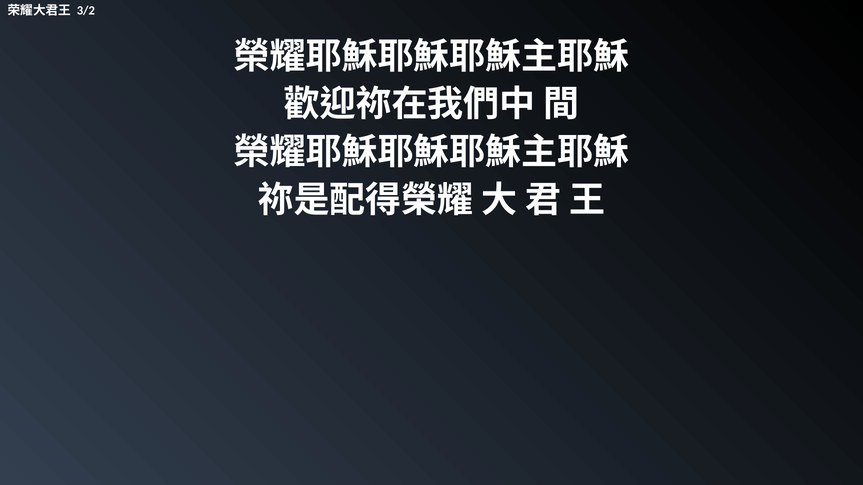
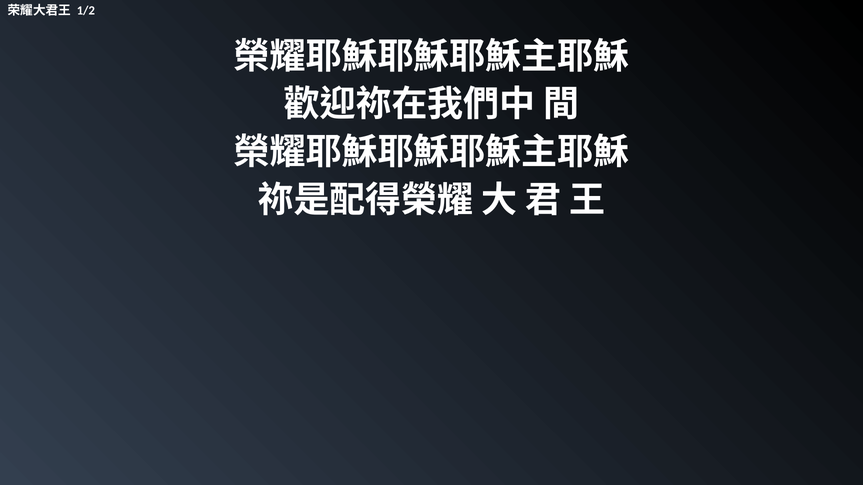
3/2: 3/2 -> 1/2
